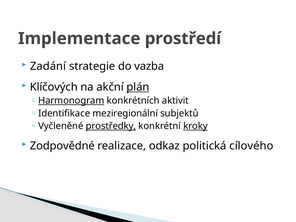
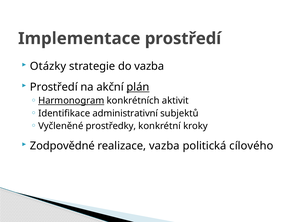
Zadání: Zadání -> Otázky
Klíčových at (54, 87): Klíčových -> Prostředí
meziregionální: meziregionální -> administrativní
prostředky underline: present -> none
kroky underline: present -> none
realizace odkaz: odkaz -> vazba
